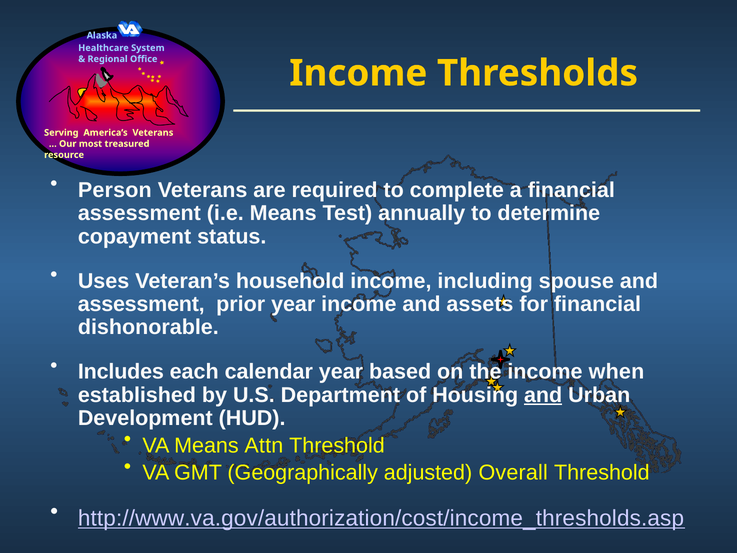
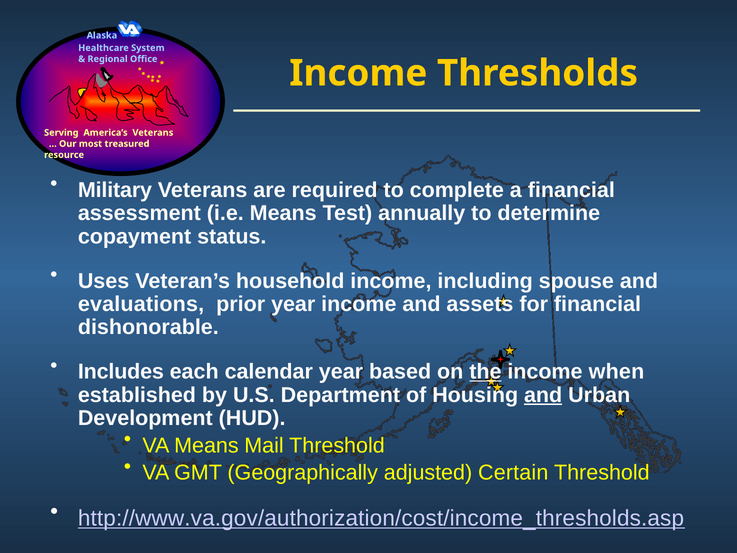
Person: Person -> Military
assessment at (141, 304): assessment -> evaluations
the underline: none -> present
Attn: Attn -> Mail
Overall: Overall -> Certain
